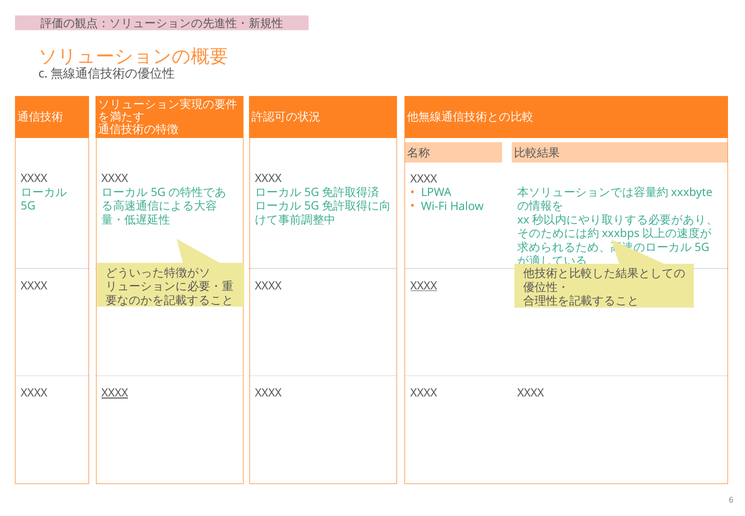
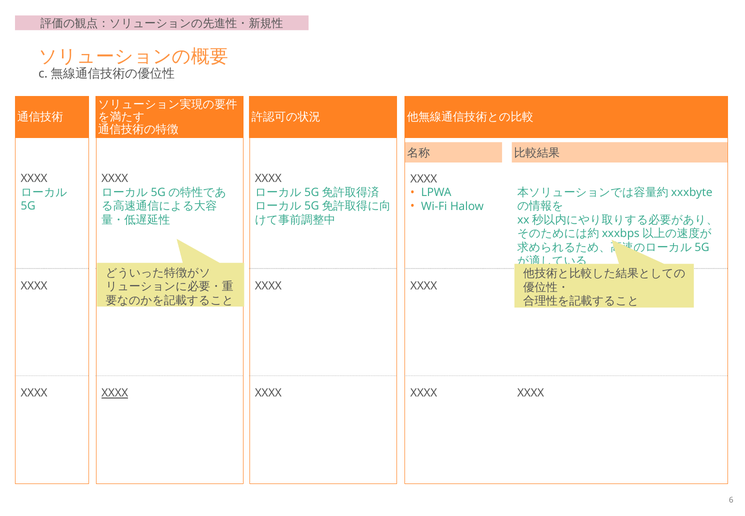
XXXX at (424, 286) underline: present -> none
